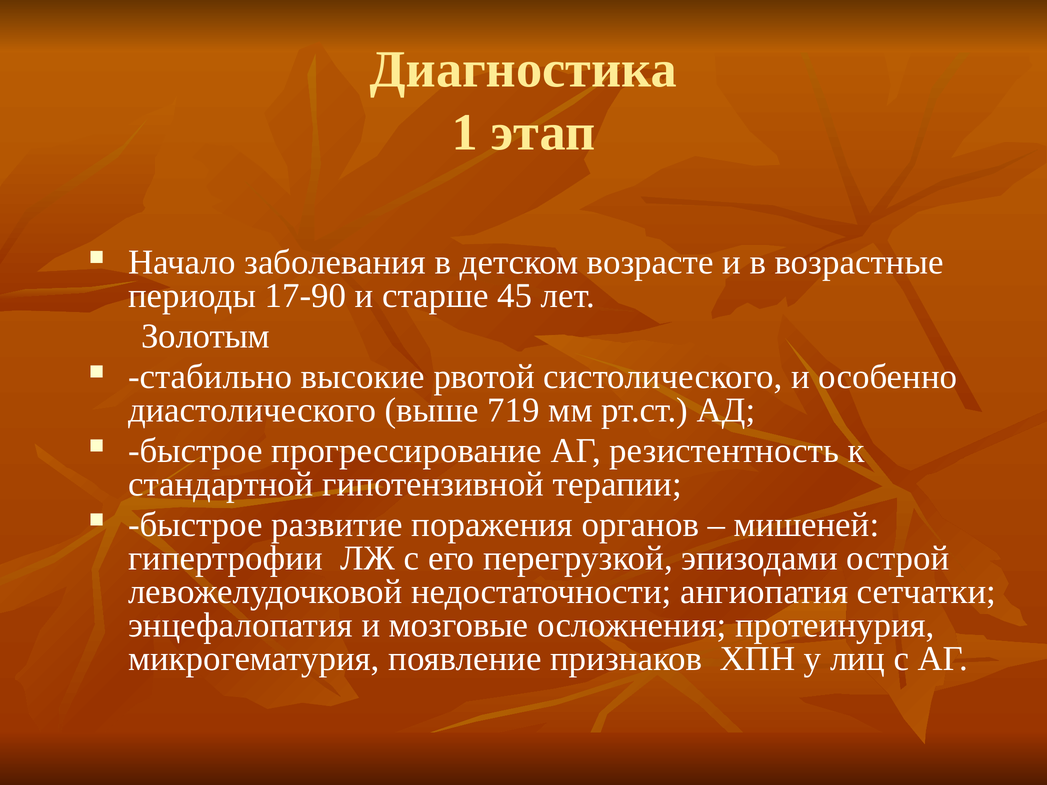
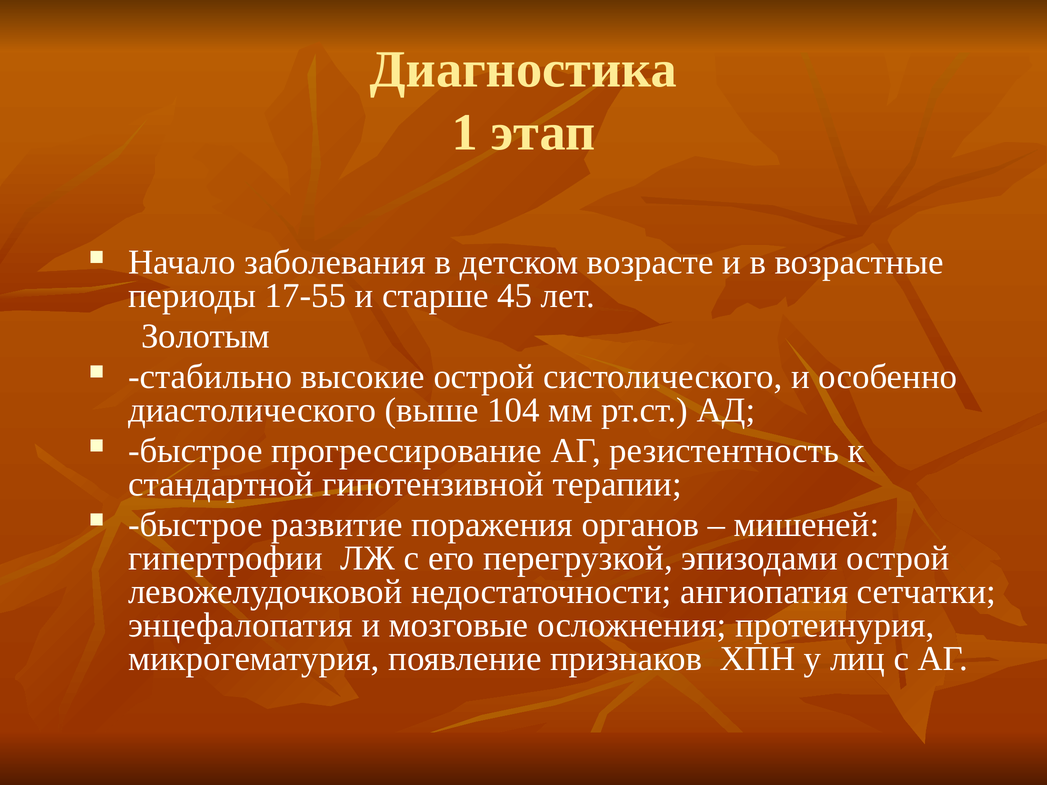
17-90: 17-90 -> 17-55
высокие рвотой: рвотой -> острой
719: 719 -> 104
